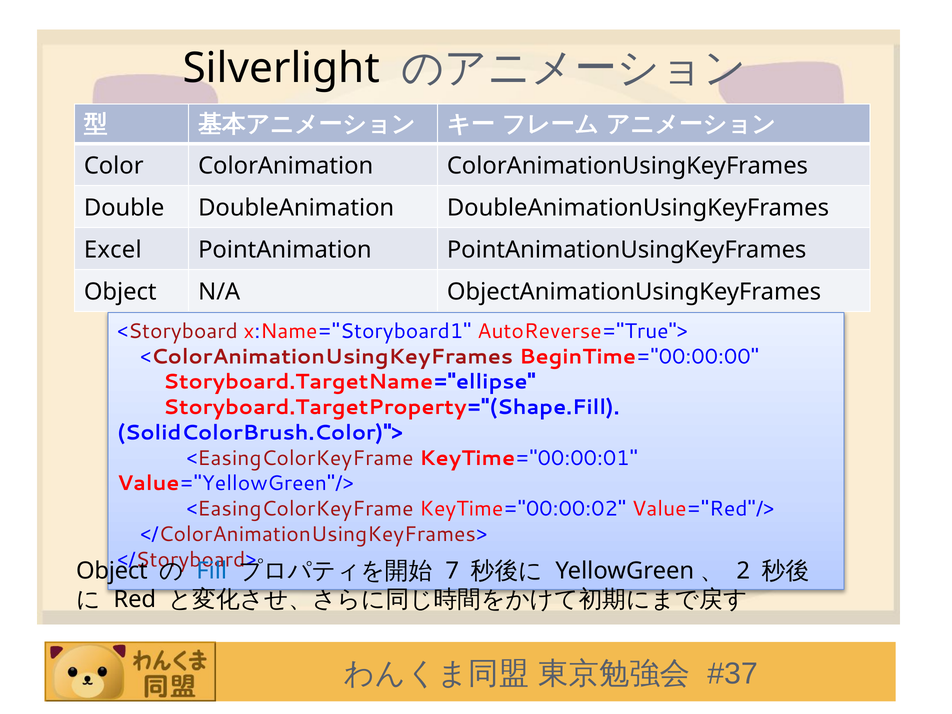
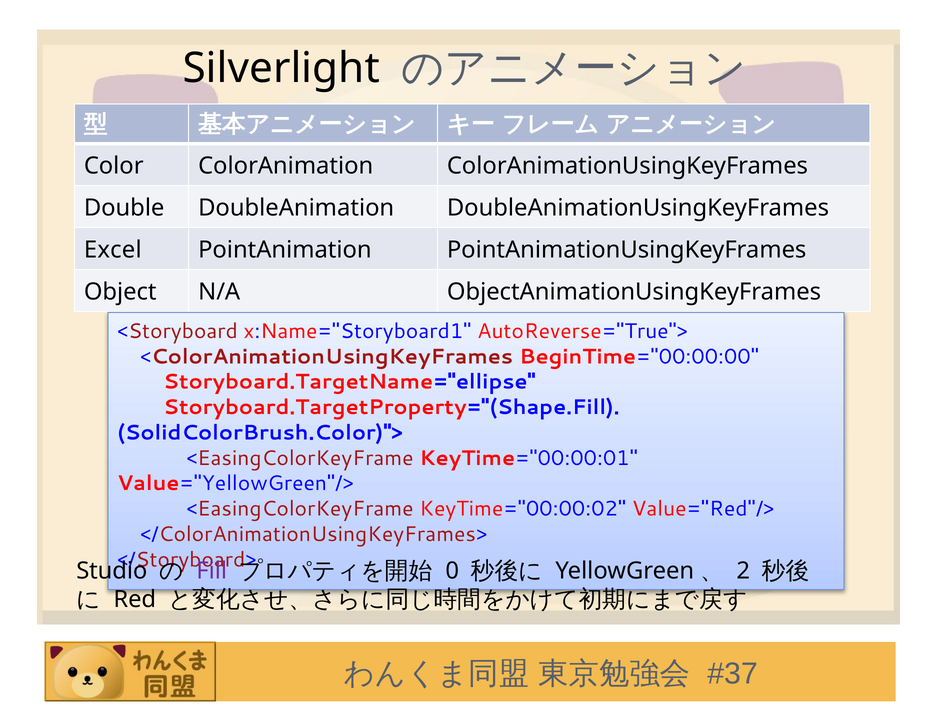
Object at (112, 571): Object -> Studio
Fill colour: blue -> purple
7: 7 -> 0
